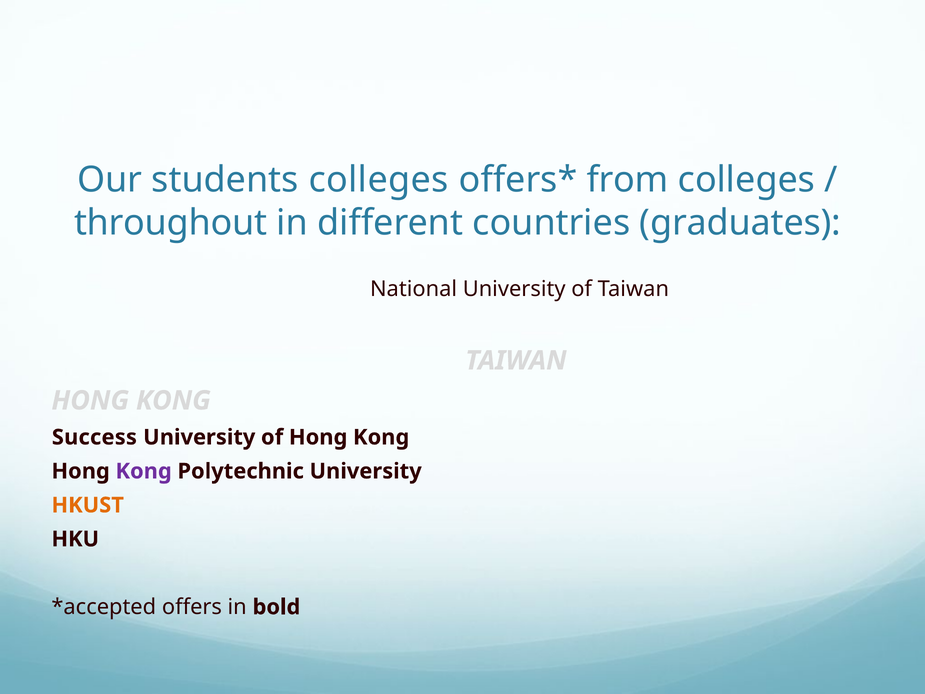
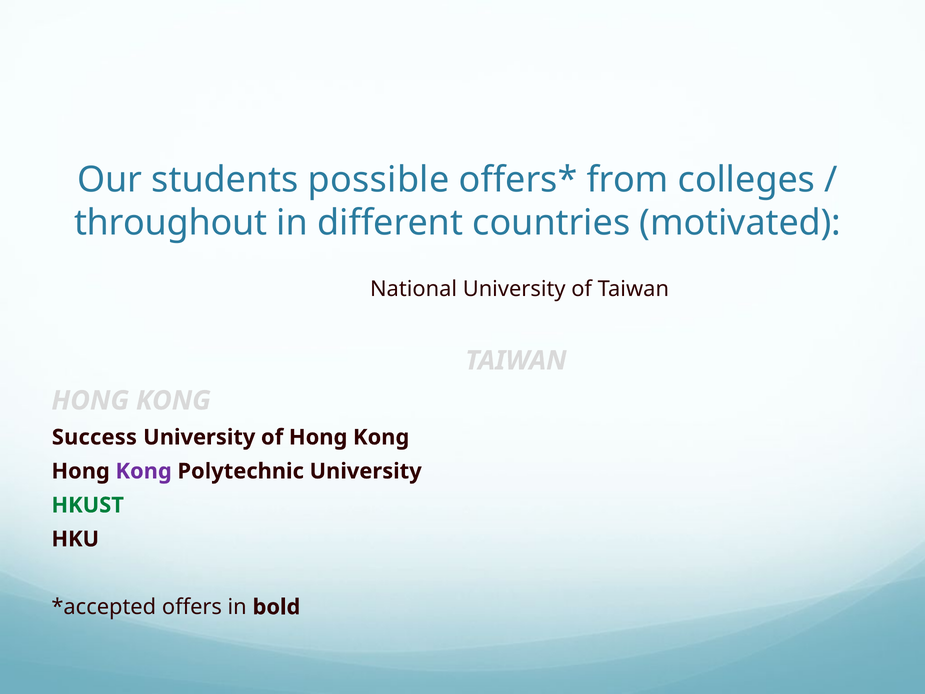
students colleges: colleges -> possible
graduates: graduates -> motivated
HKUST colour: orange -> green
